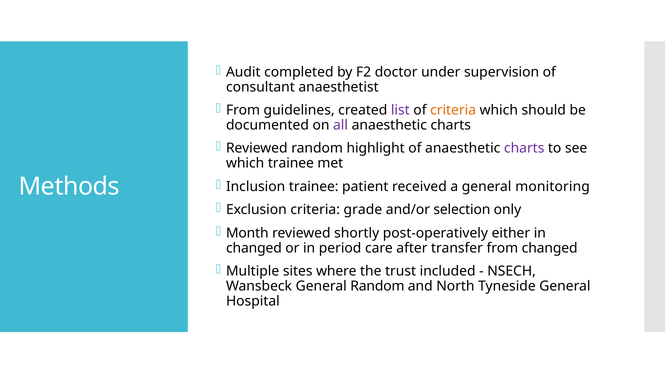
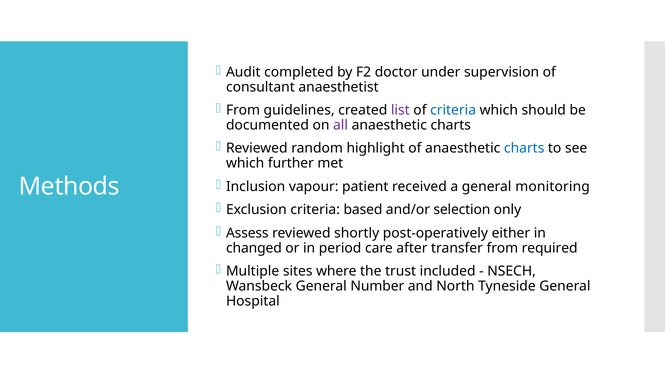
criteria at (453, 110) colour: orange -> blue
charts at (524, 148) colour: purple -> blue
which trainee: trainee -> further
Inclusion trainee: trainee -> vapour
grade: grade -> based
Month: Month -> Assess
from changed: changed -> required
General Random: Random -> Number
